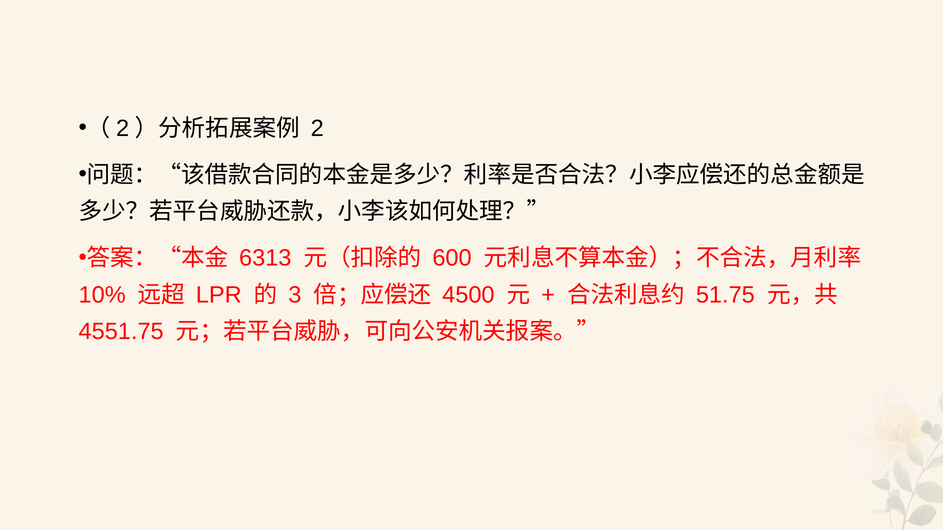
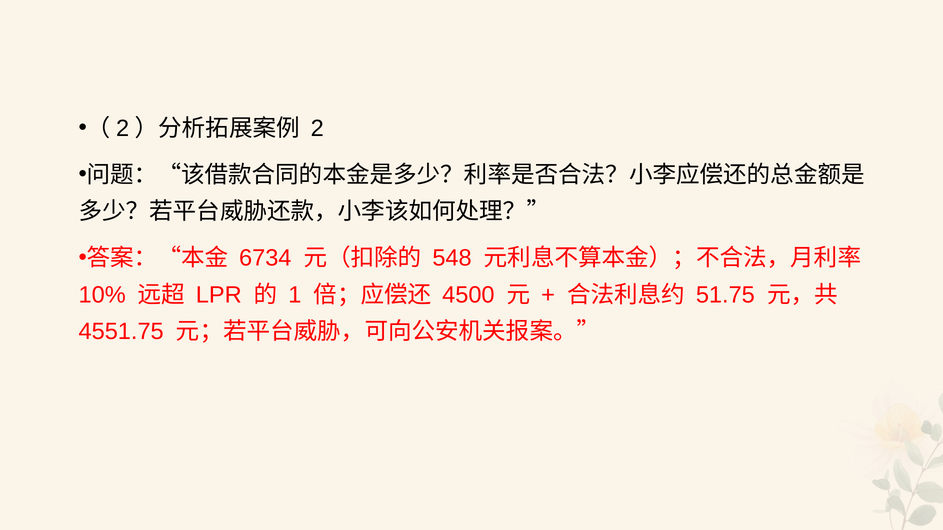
6313: 6313 -> 6734
600: 600 -> 548
3: 3 -> 1
